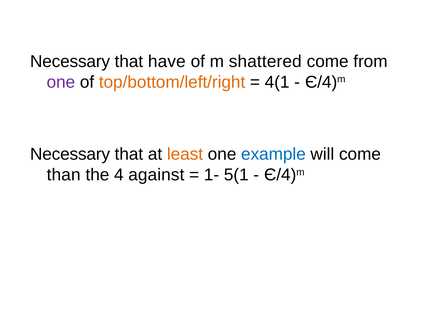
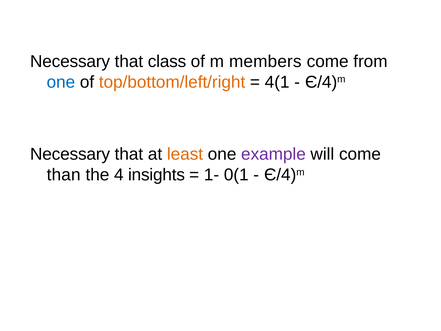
have: have -> class
shattered: shattered -> members
one at (61, 82) colour: purple -> blue
example colour: blue -> purple
against: against -> insights
5(1: 5(1 -> 0(1
